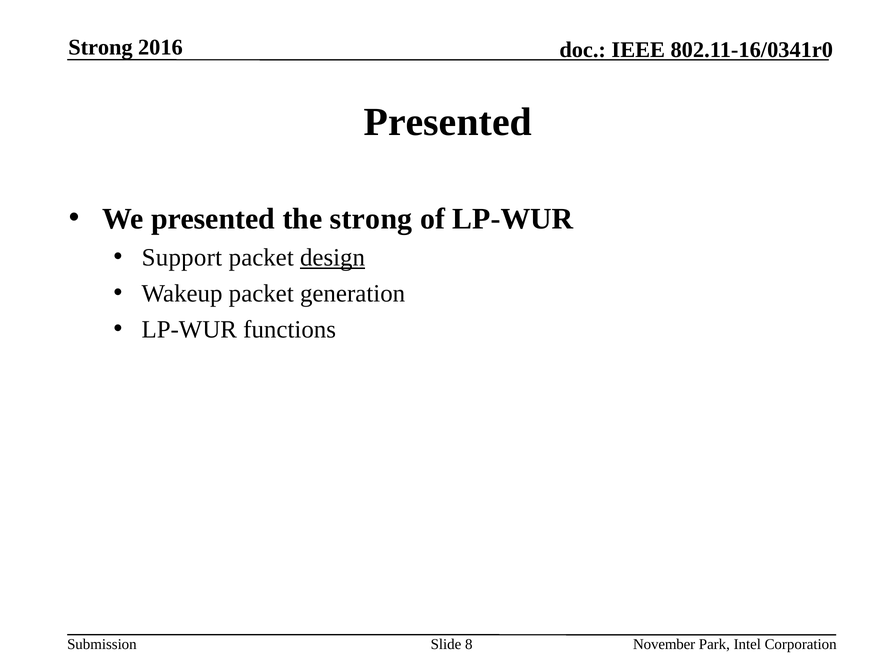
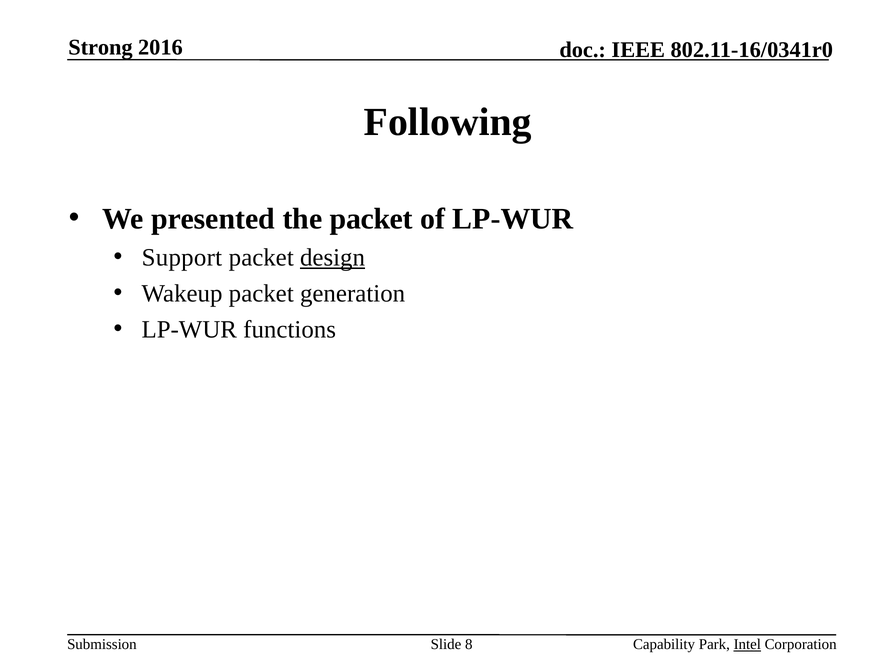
Presented at (448, 122): Presented -> Following
the strong: strong -> packet
November: November -> Capability
Intel underline: none -> present
